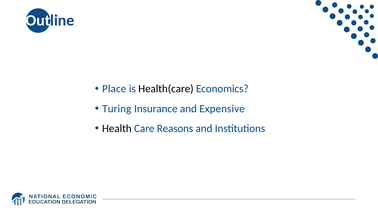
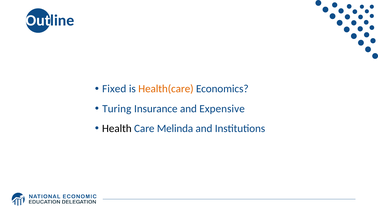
Place: Place -> Fixed
Health(care colour: black -> orange
Reasons: Reasons -> Melinda
